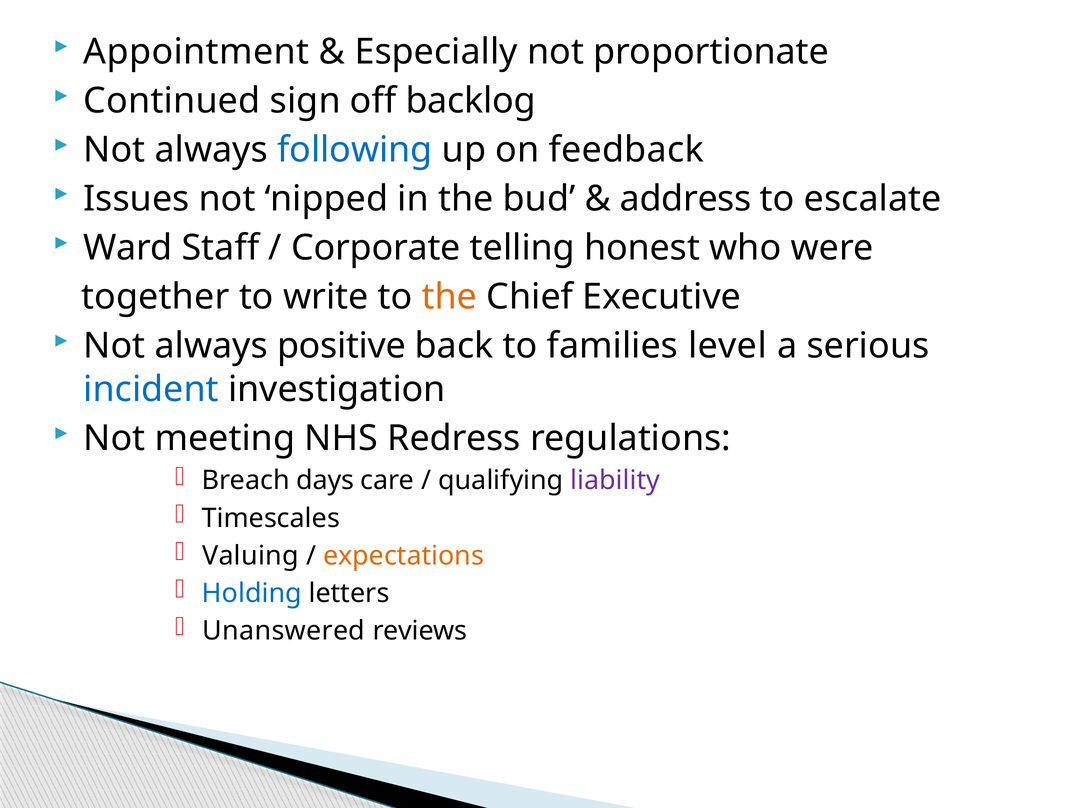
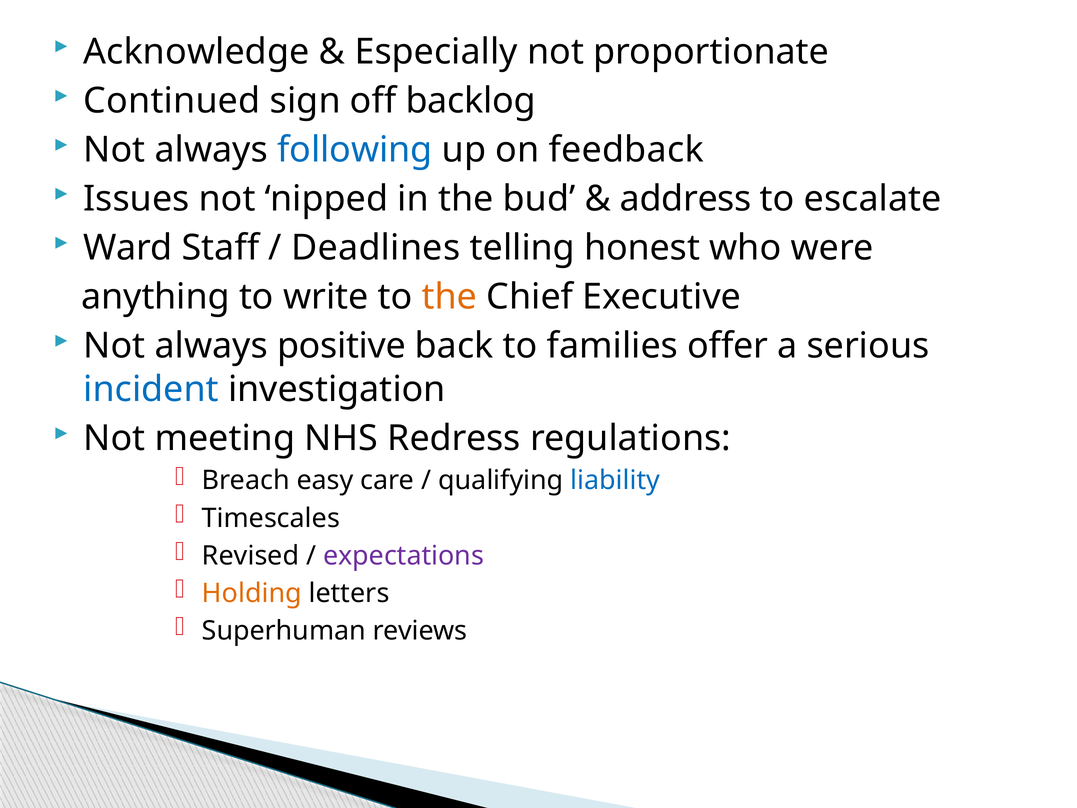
Appointment: Appointment -> Acknowledge
Corporate: Corporate -> Deadlines
together: together -> anything
level: level -> offer
days: days -> easy
liability colour: purple -> blue
Valuing: Valuing -> Revised
expectations colour: orange -> purple
Holding colour: blue -> orange
Unanswered: Unanswered -> Superhuman
